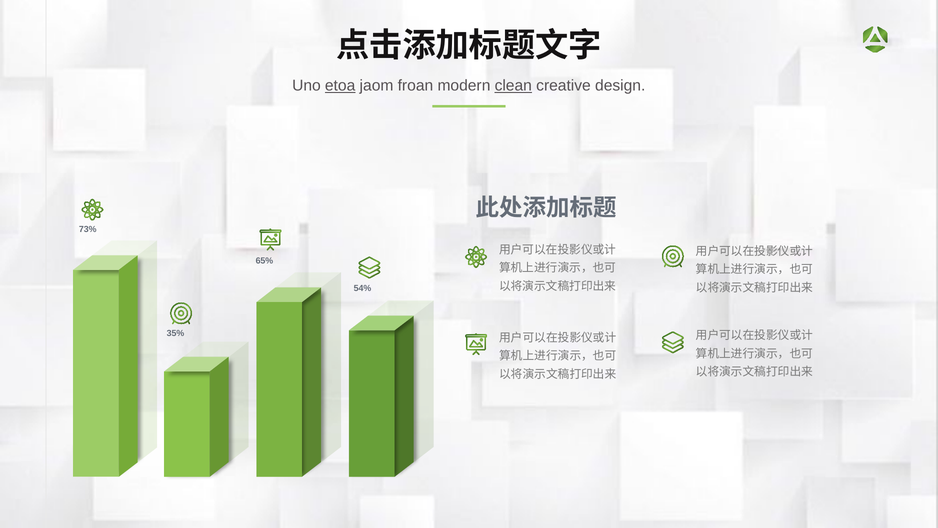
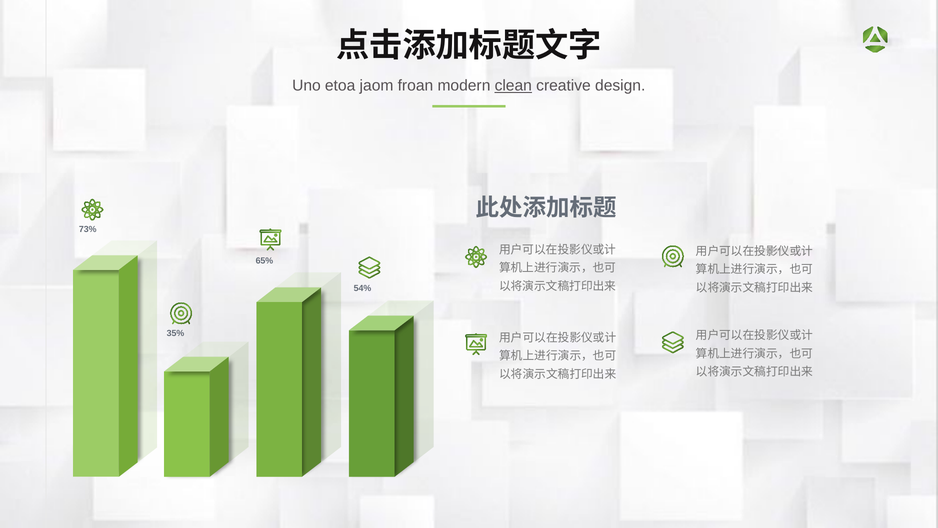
etoa underline: present -> none
